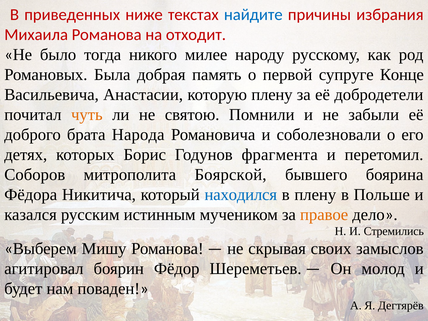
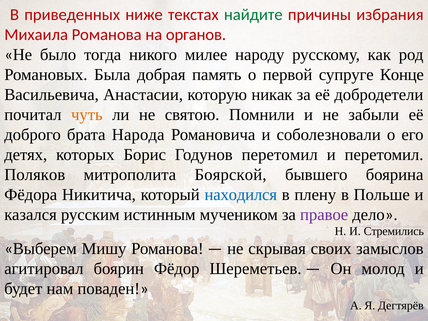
найдите colour: blue -> green
отходит: отходит -> органов
которую плену: плену -> никак
Годунов фрагмента: фрагмента -> перетомил
Соборов: Соборов -> Поляков
правое colour: orange -> purple
